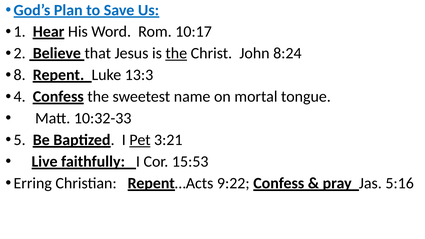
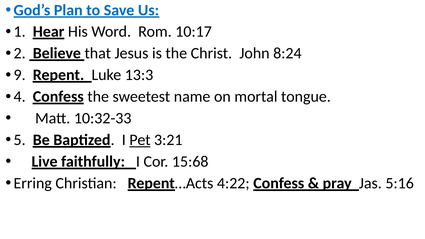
the at (176, 53) underline: present -> none
8: 8 -> 9
15:53: 15:53 -> 15:68
9:22: 9:22 -> 4:22
